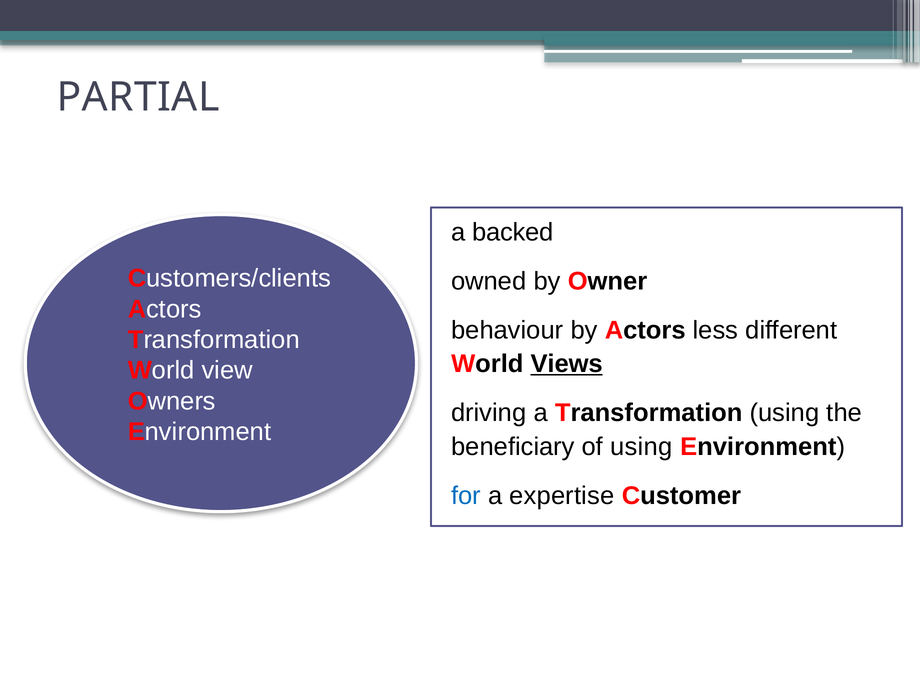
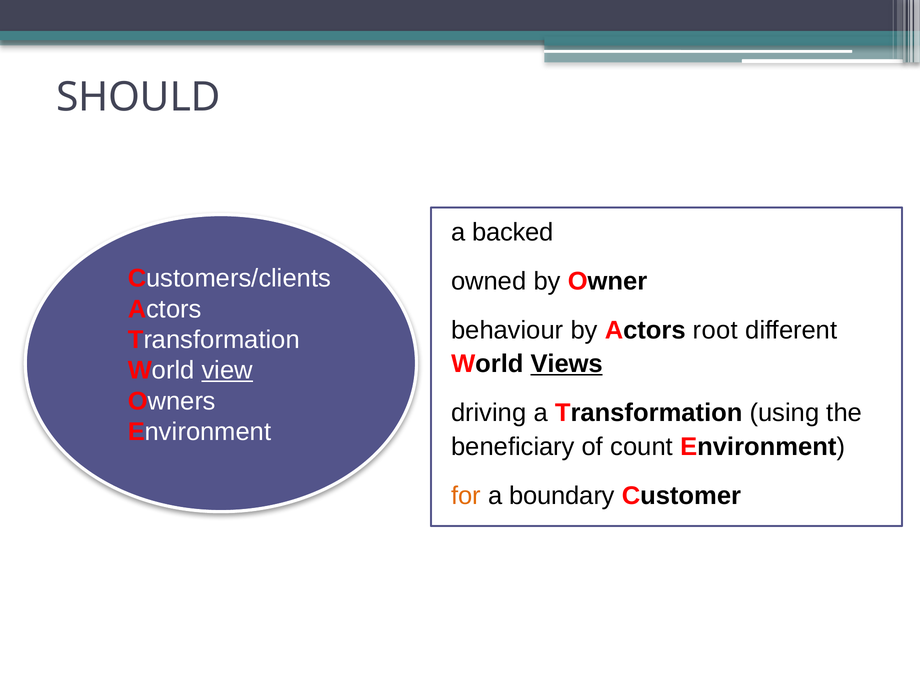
PARTIAL: PARTIAL -> SHOULD
less: less -> root
view underline: none -> present
of using: using -> count
for colour: blue -> orange
expertise: expertise -> boundary
